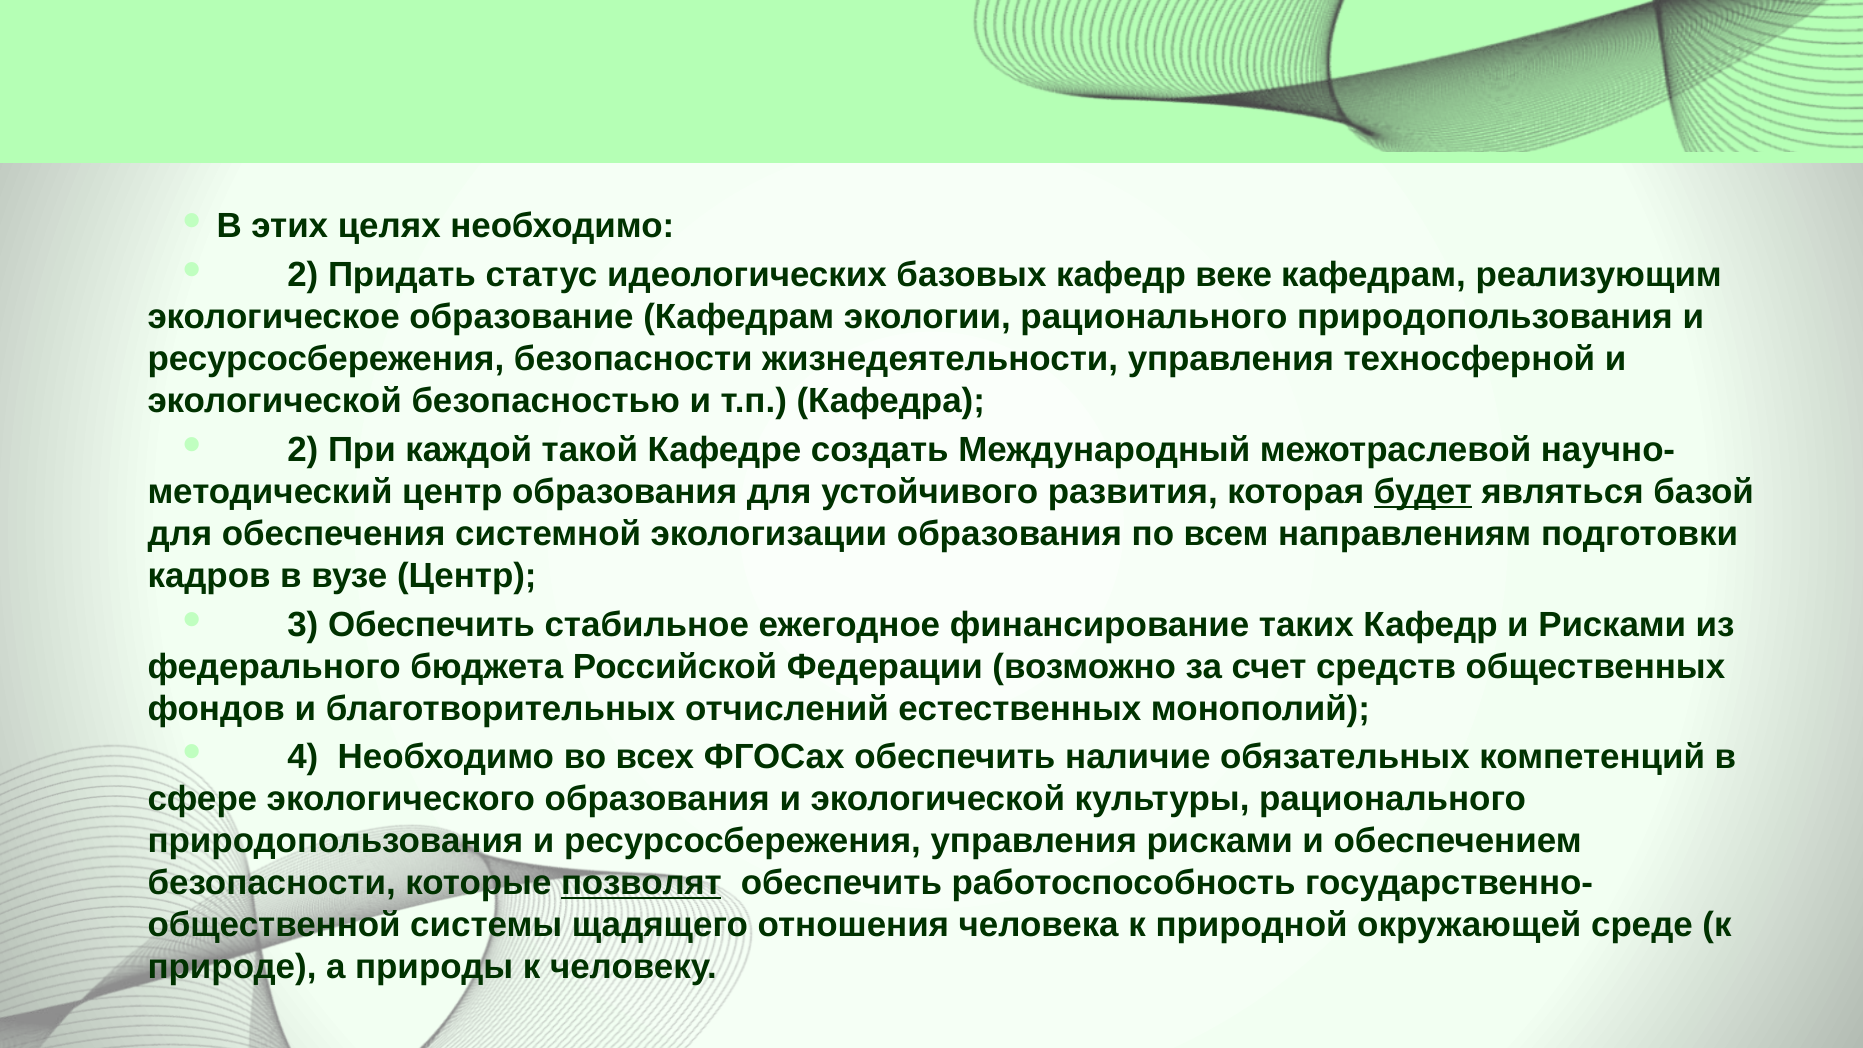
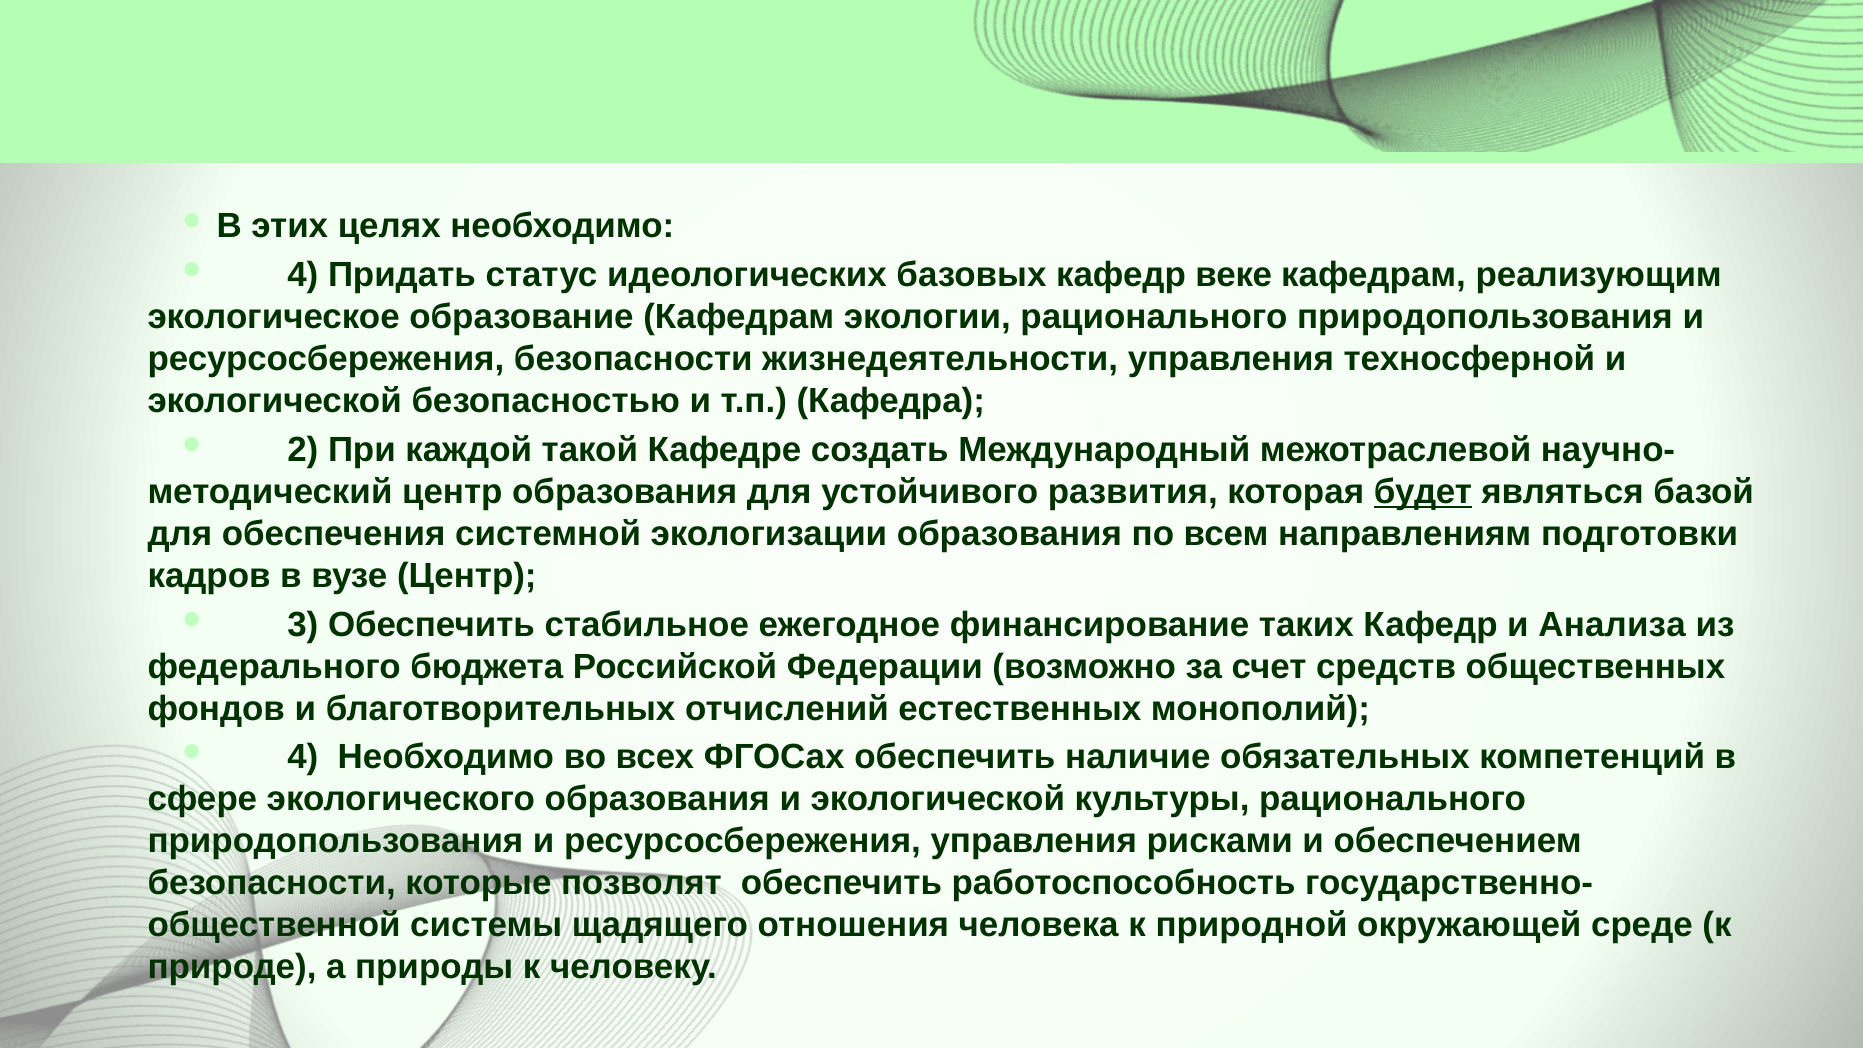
2 at (303, 275): 2 -> 4
и Рисками: Рисками -> Анализа
позволят underline: present -> none
